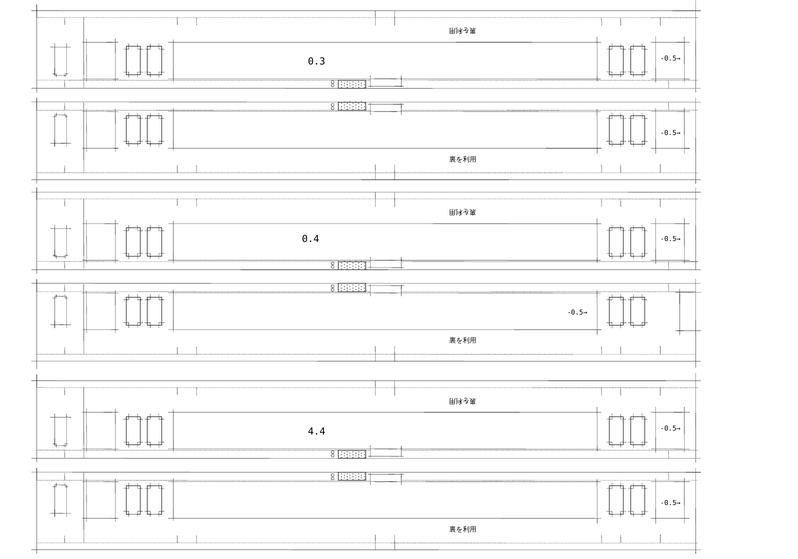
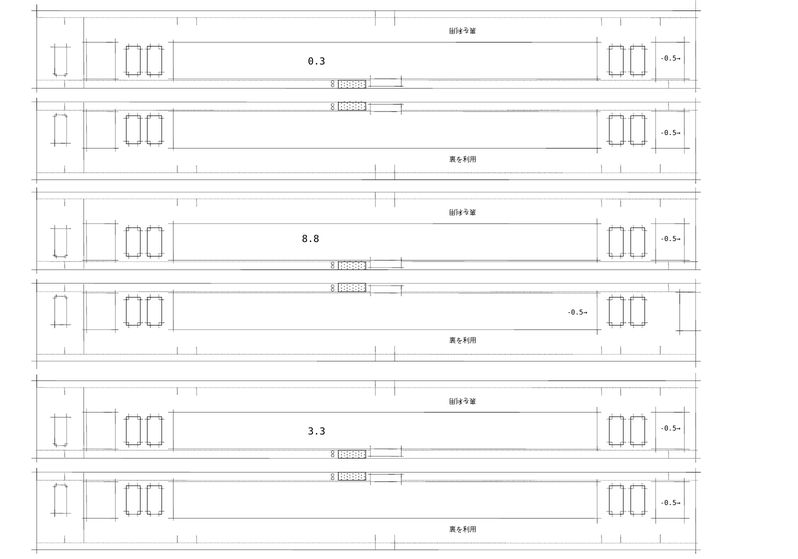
0.4: 0.4 -> 8.8
4.4: 4.4 -> 3.3
